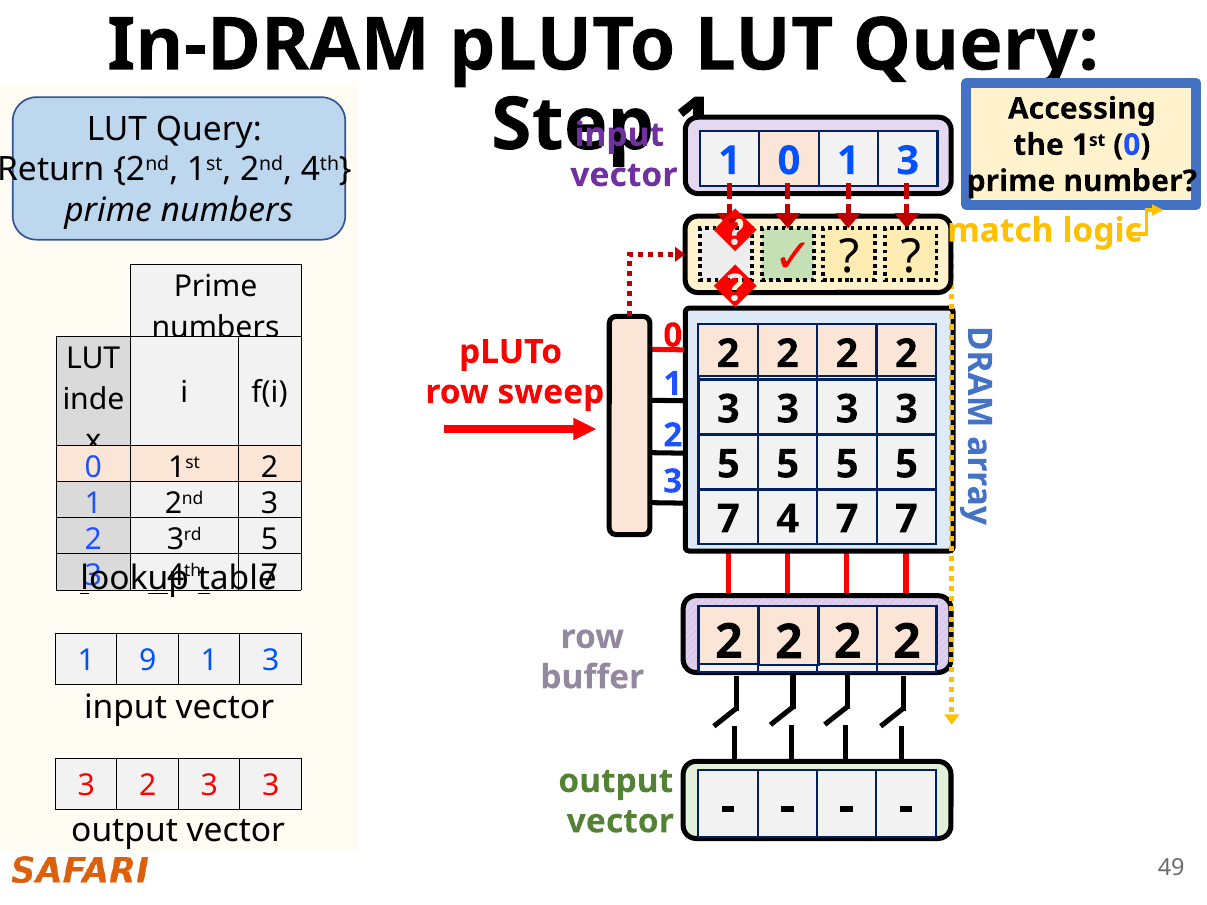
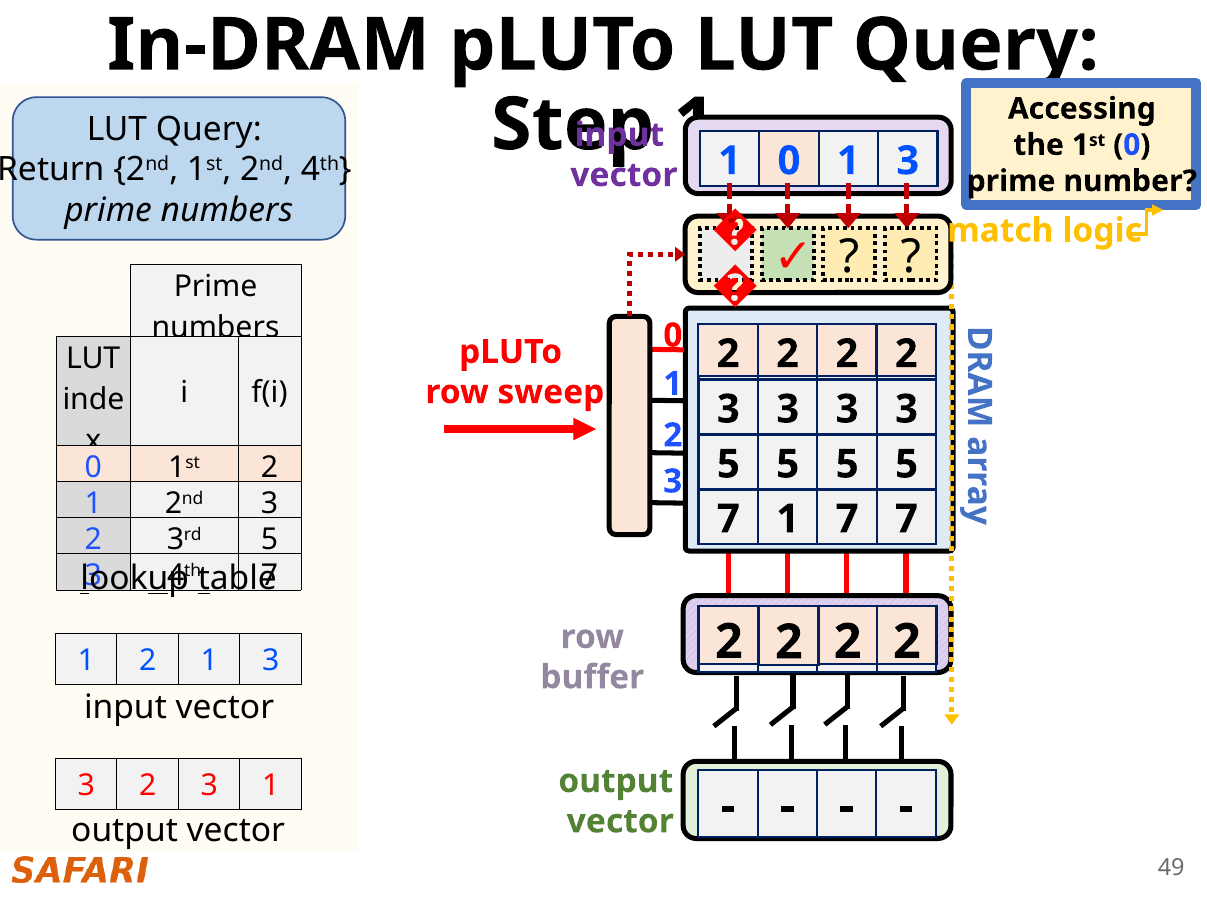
4 at (788, 519): 4 -> 1
9 at (148, 661): 9 -> 2
3 2 3 3: 3 -> 1
